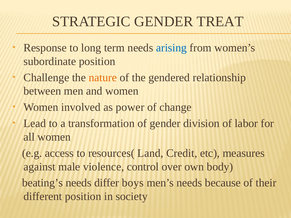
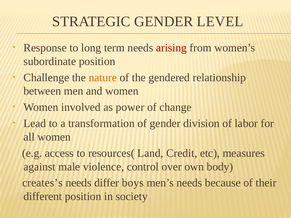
TREAT: TREAT -> LEVEL
arising colour: blue -> red
beating’s: beating’s -> creates’s
